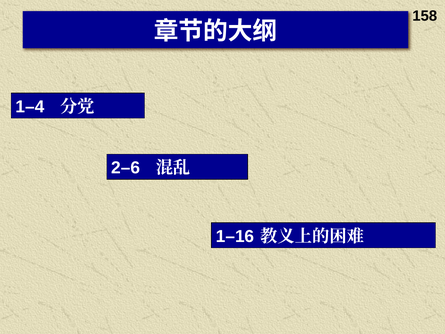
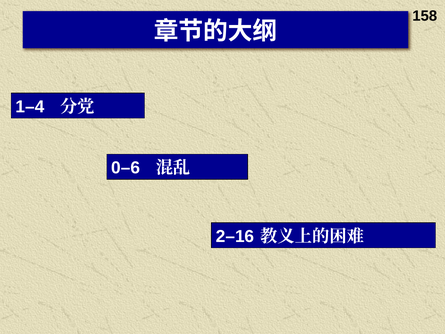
2–6: 2–6 -> 0–6
1–16: 1–16 -> 2–16
